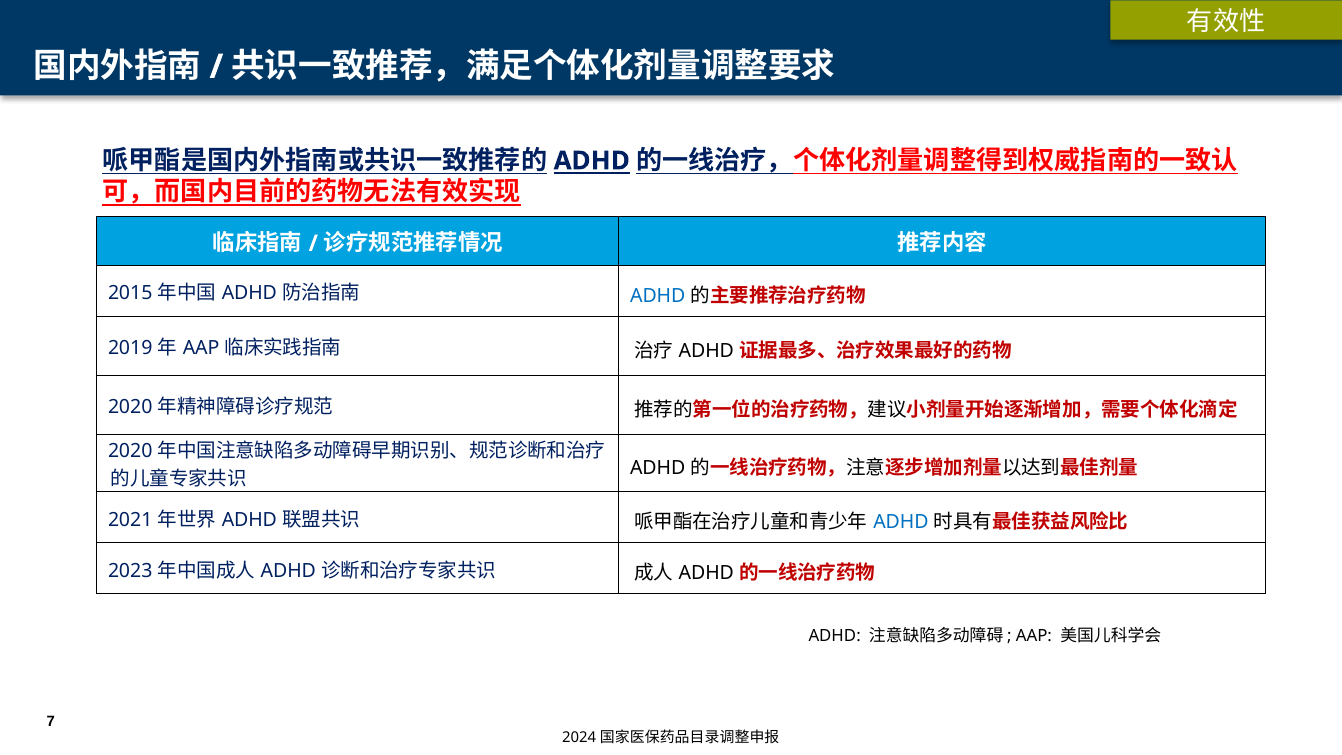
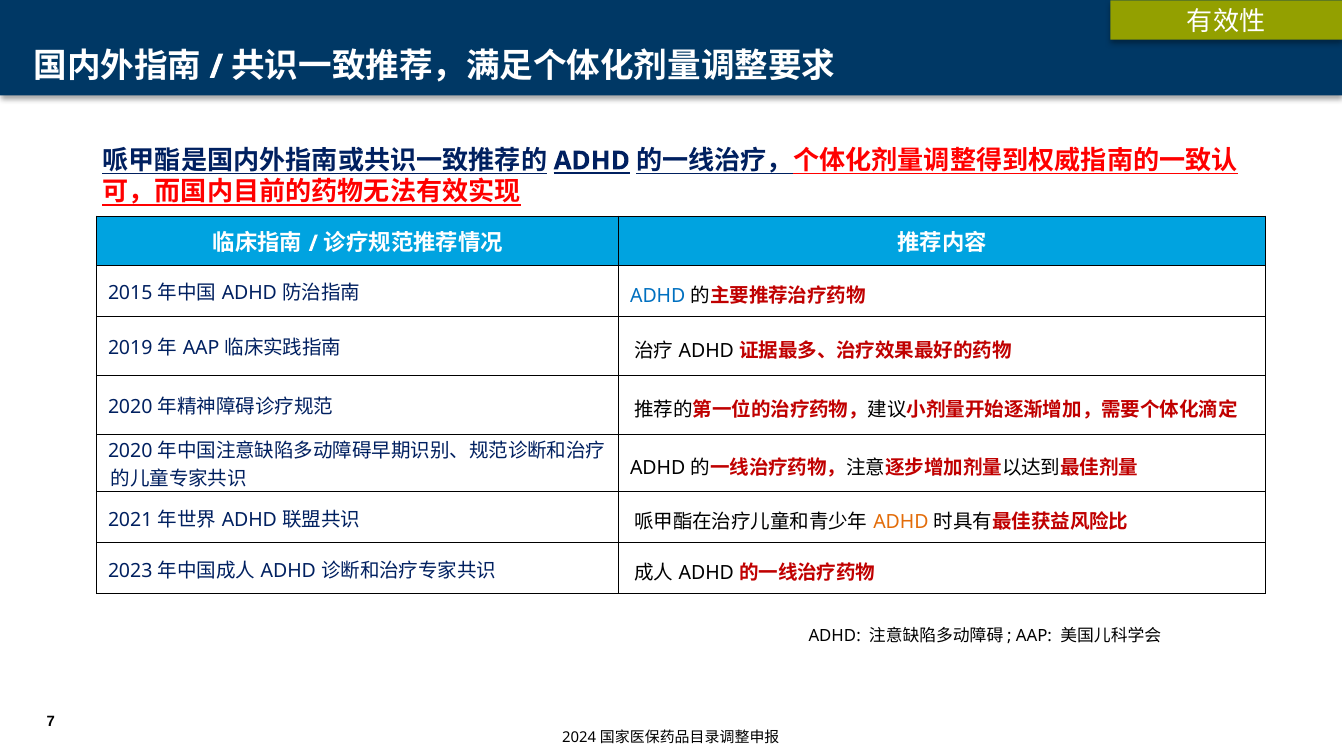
ADHD at (901, 522) colour: blue -> orange
